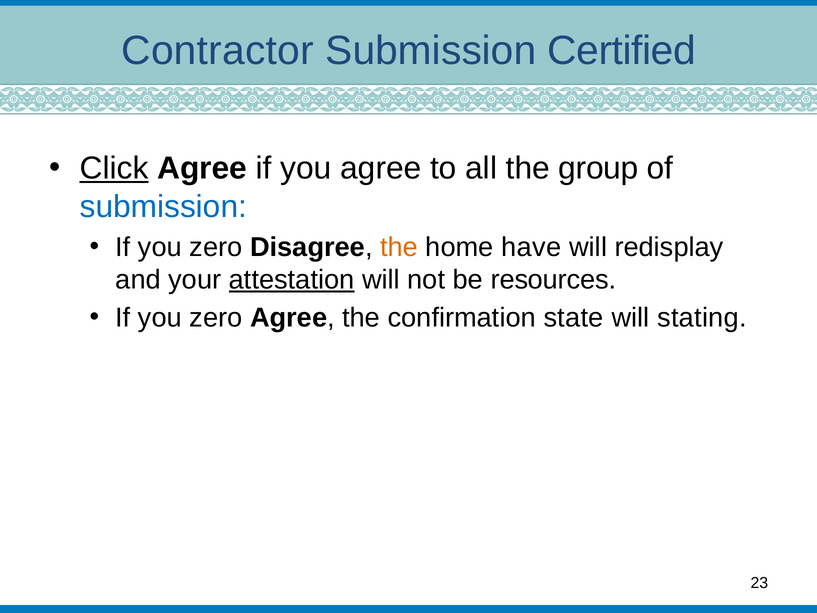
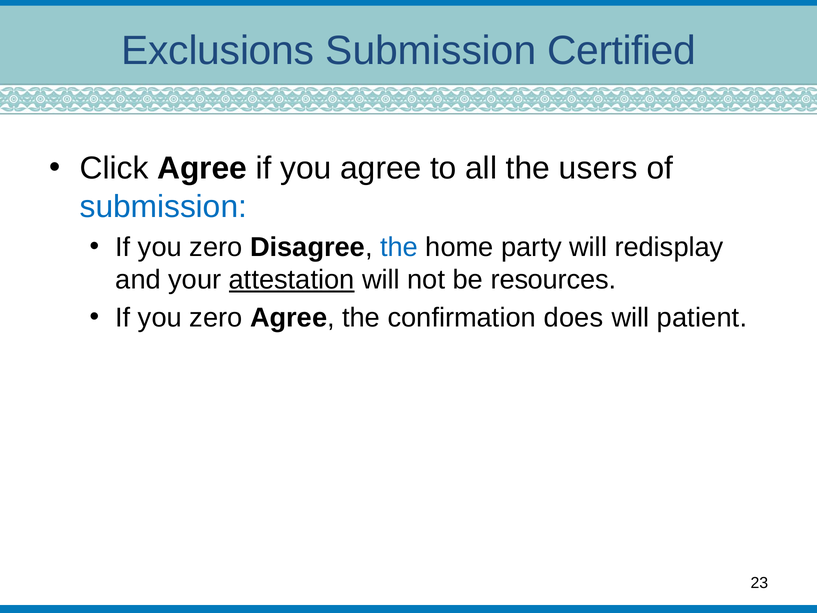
Contractor: Contractor -> Exclusions
Click underline: present -> none
group: group -> users
the at (399, 247) colour: orange -> blue
have: have -> party
state: state -> does
stating: stating -> patient
